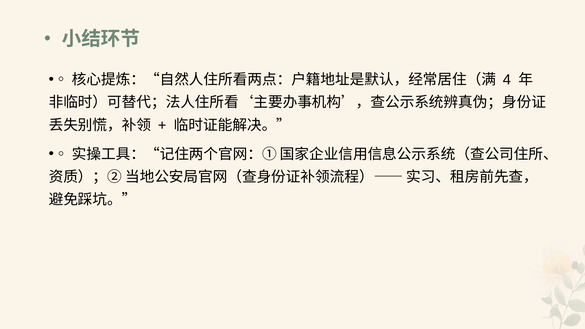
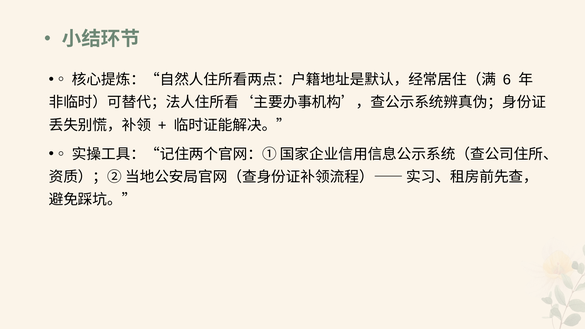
4: 4 -> 6
